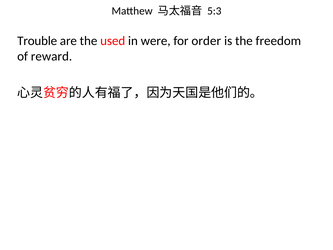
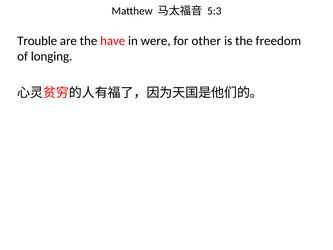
used: used -> have
order: order -> other
reward: reward -> longing
